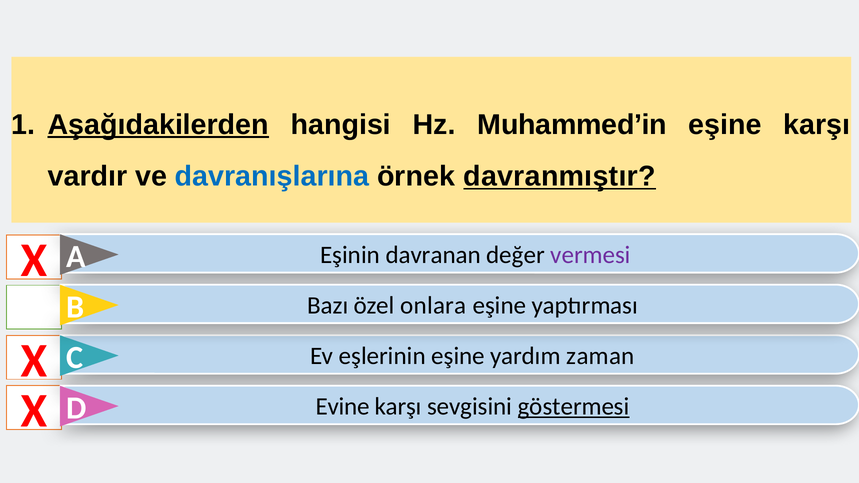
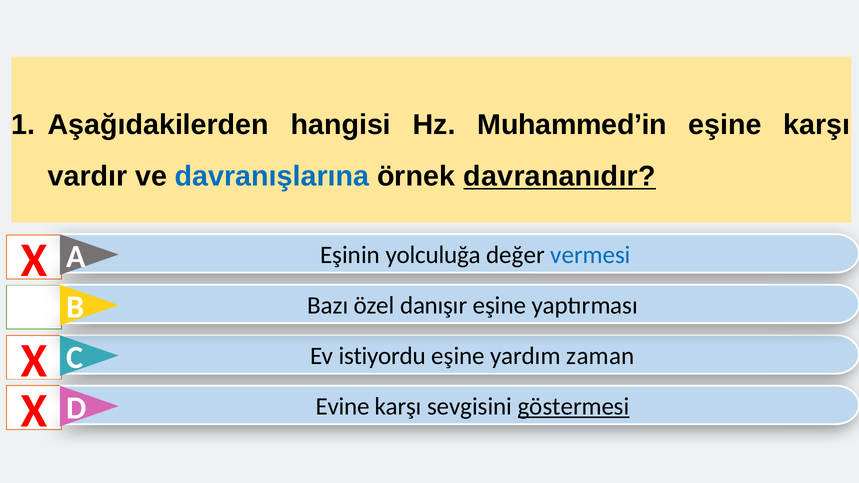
Aşağıdakilerden underline: present -> none
davranmıştır: davranmıştır -> davrananıdır
davranan: davranan -> yolculuğa
vermesi colour: purple -> blue
onlara: onlara -> danışır
eşlerinin: eşlerinin -> istiyordu
